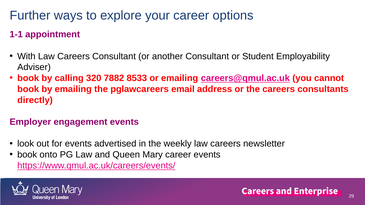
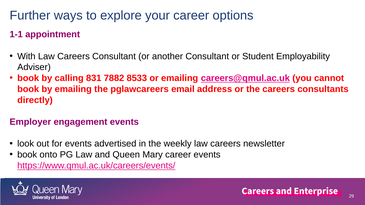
320: 320 -> 831
